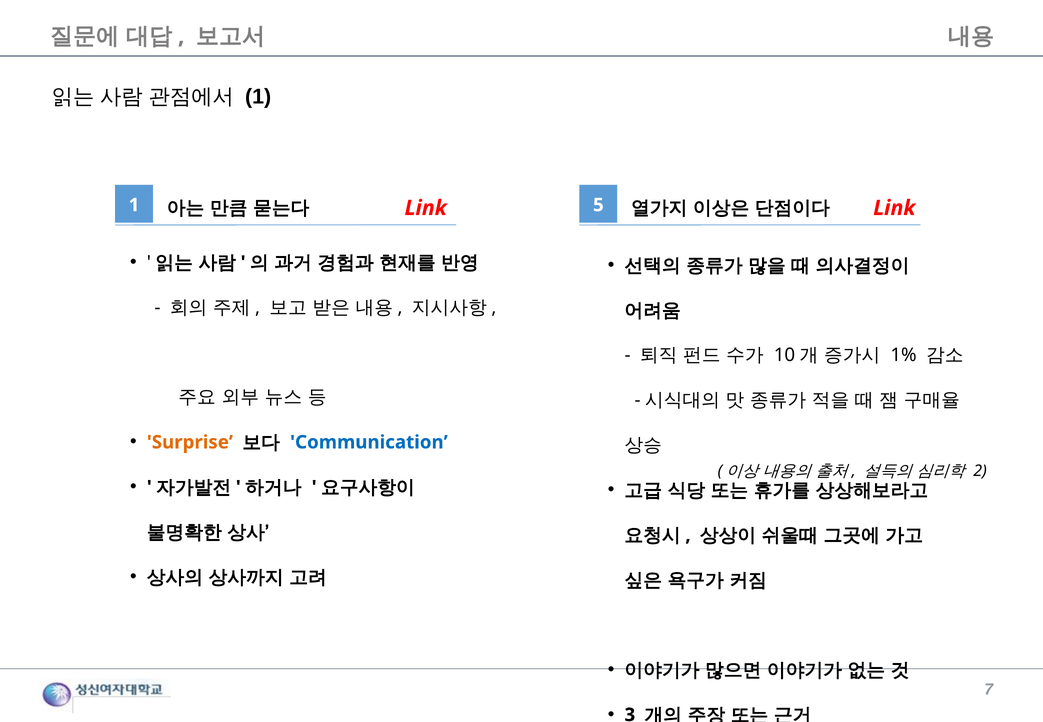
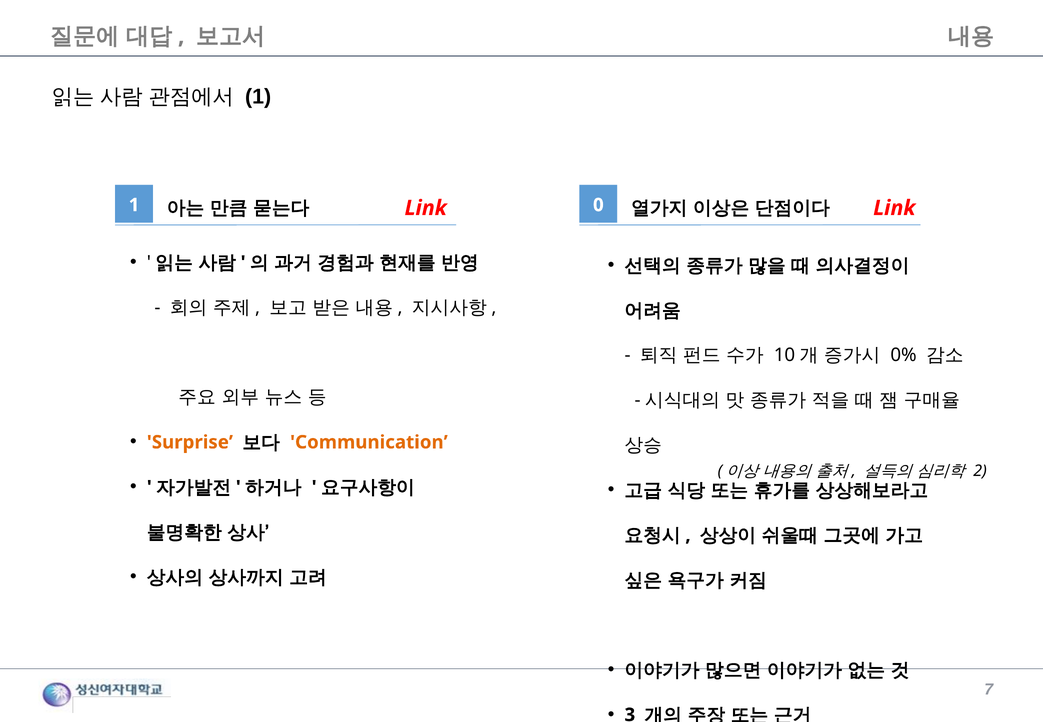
5: 5 -> 0
1%: 1% -> 0%
Communication colour: blue -> orange
